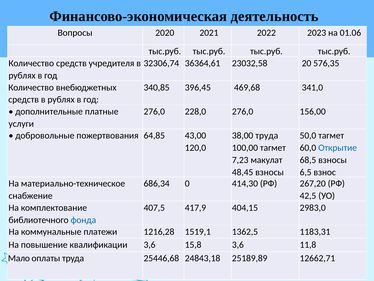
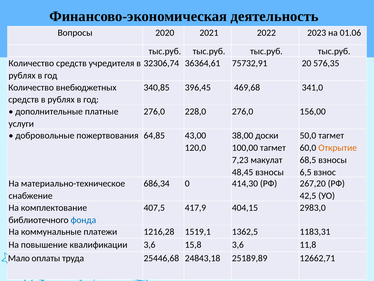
23032,58: 23032,58 -> 75732,91
38,00 труда: труда -> доски
Открытие colour: blue -> orange
